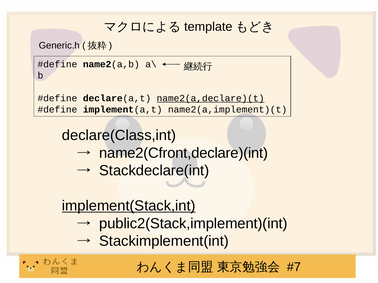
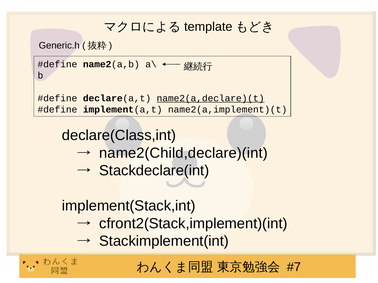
name2(Cfront,declare)(int: name2(Cfront,declare)(int -> name2(Child,declare)(int
implement(Stack,int underline: present -> none
public2(Stack,implement)(int: public2(Stack,implement)(int -> cfront2(Stack,implement)(int
